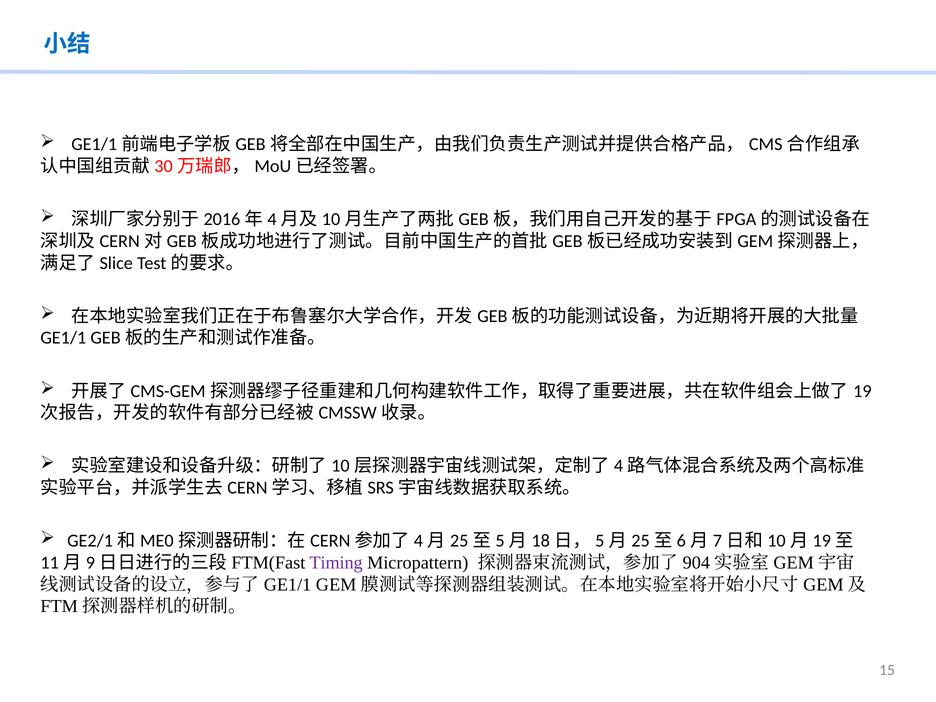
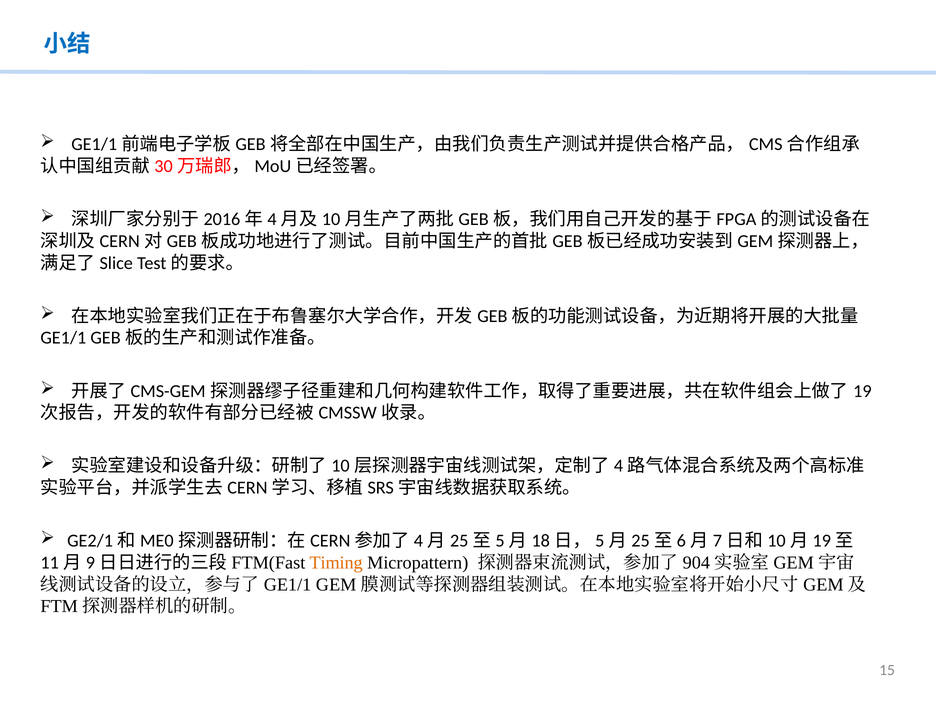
Timing colour: purple -> orange
